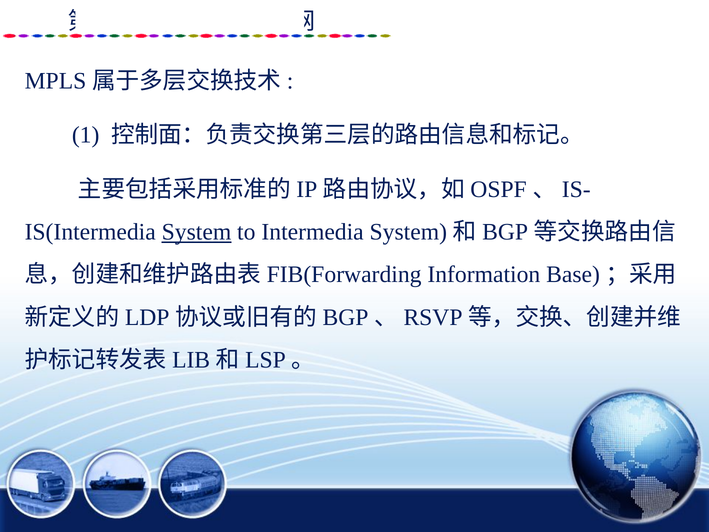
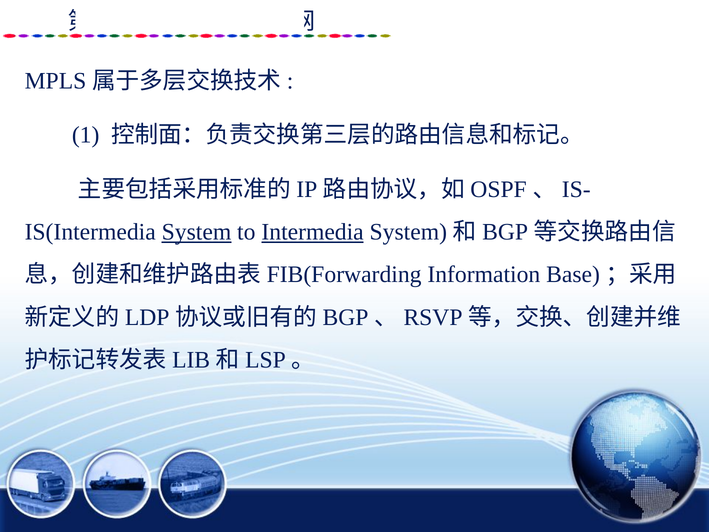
Intermedia underline: none -> present
